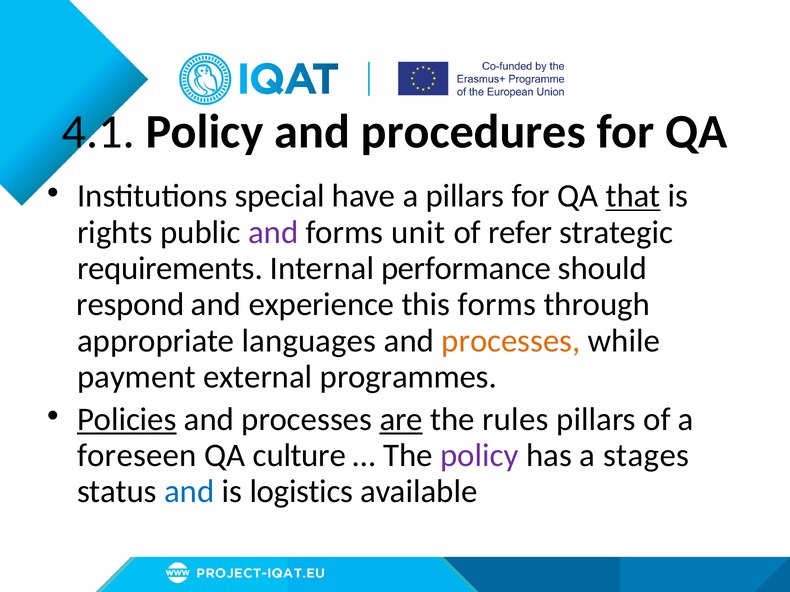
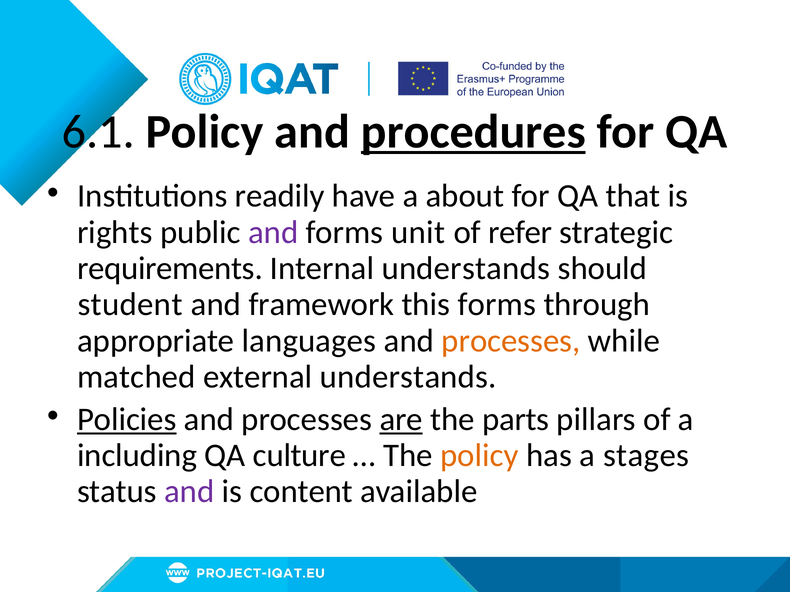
4.1: 4.1 -> 6.1
procedures underline: none -> present
special: special -> readily
a pillars: pillars -> about
that underline: present -> none
Internal performance: performance -> understands
respond: respond -> student
experience: experience -> framework
payment: payment -> matched
external programmes: programmes -> understands
rules: rules -> parts
foreseen: foreseen -> including
policy at (479, 456) colour: purple -> orange
and at (189, 492) colour: blue -> purple
logistics: logistics -> content
